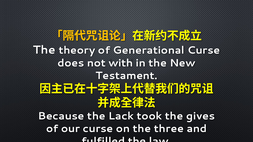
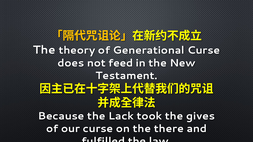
with: with -> feed
three: three -> there
